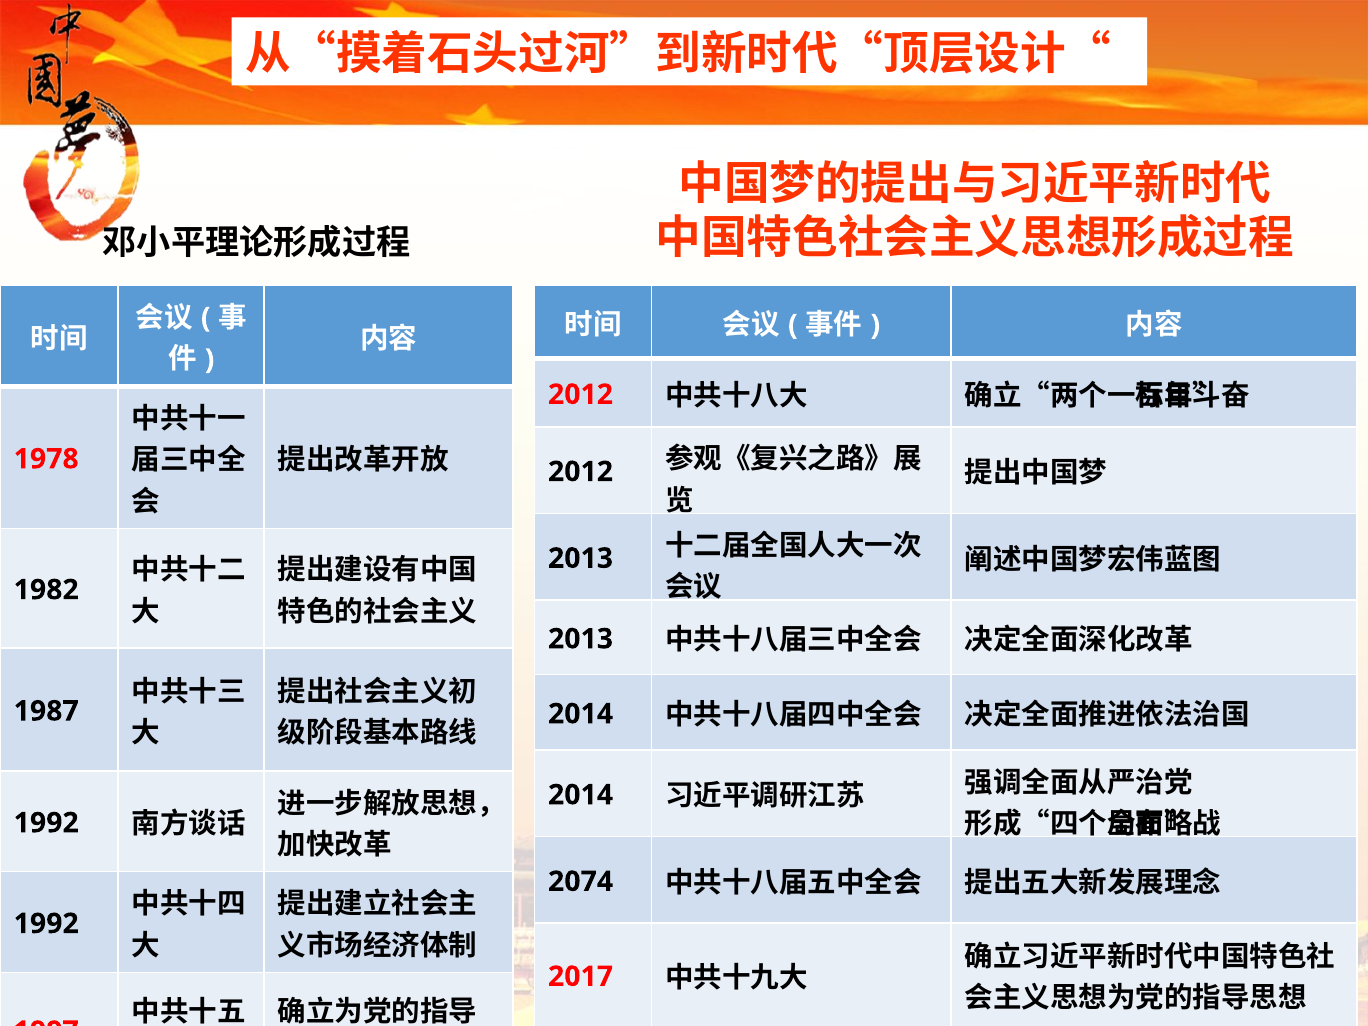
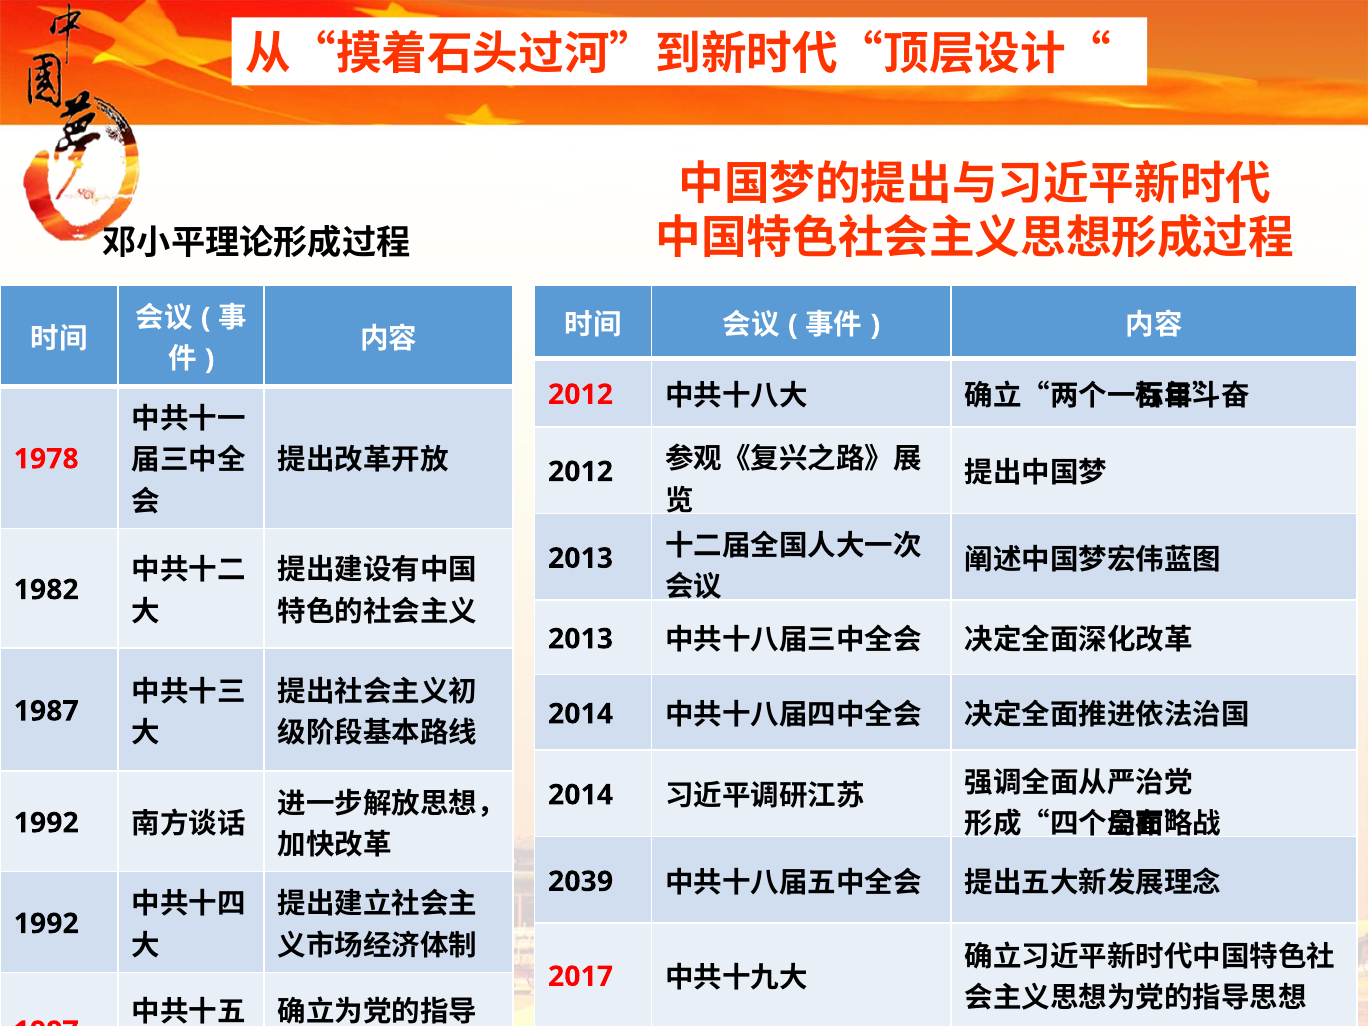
2074: 2074 -> 2039
